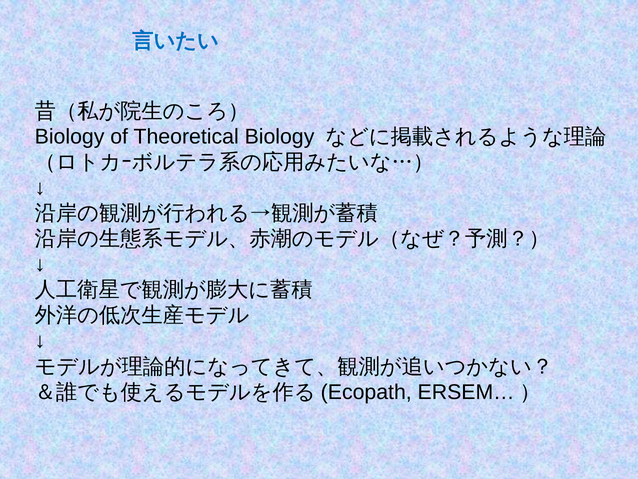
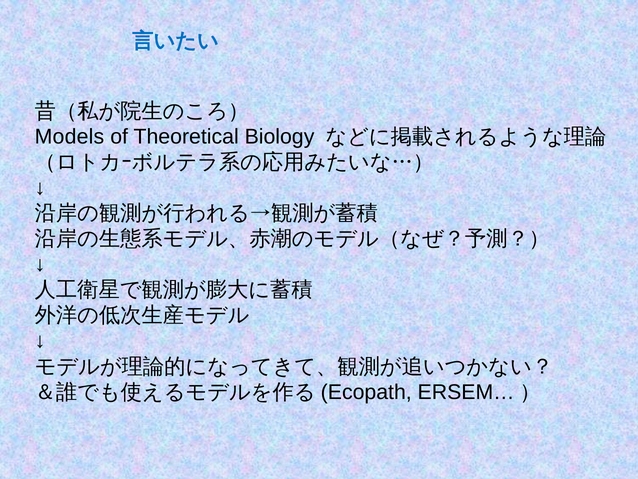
Biology at (70, 136): Biology -> Models
